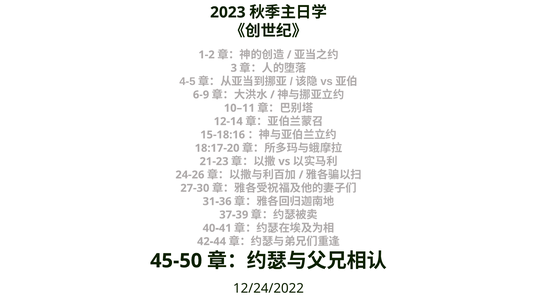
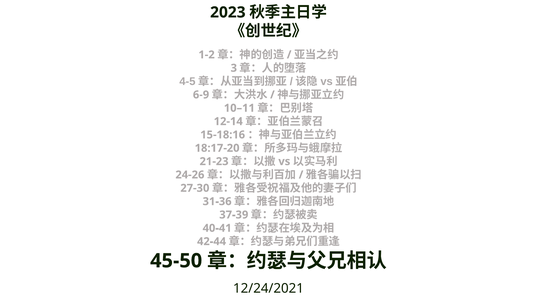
12/24/2022: 12/24/2022 -> 12/24/2021
